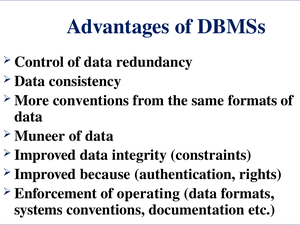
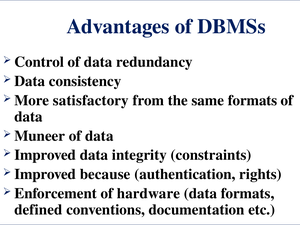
More conventions: conventions -> satisfactory
operating: operating -> hardware
systems: systems -> defined
